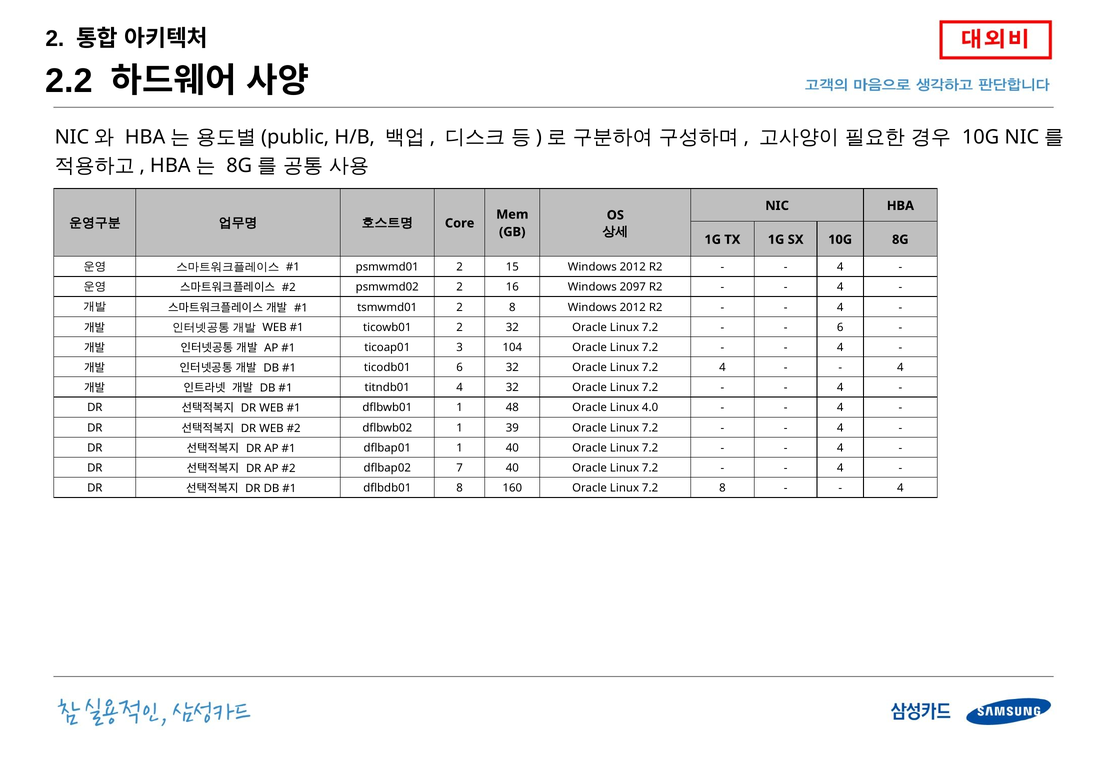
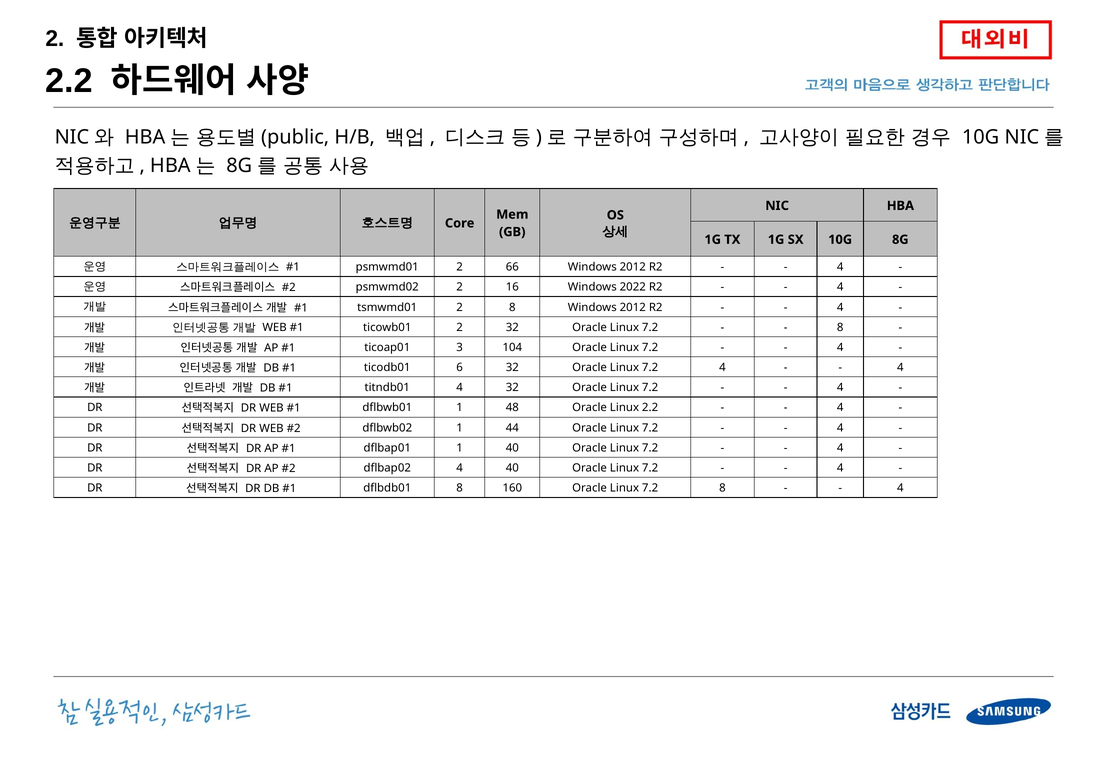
15: 15 -> 66
2097: 2097 -> 2022
6 at (840, 328): 6 -> 8
Linux 4.0: 4.0 -> 2.2
39: 39 -> 44
dflbap02 7: 7 -> 4
